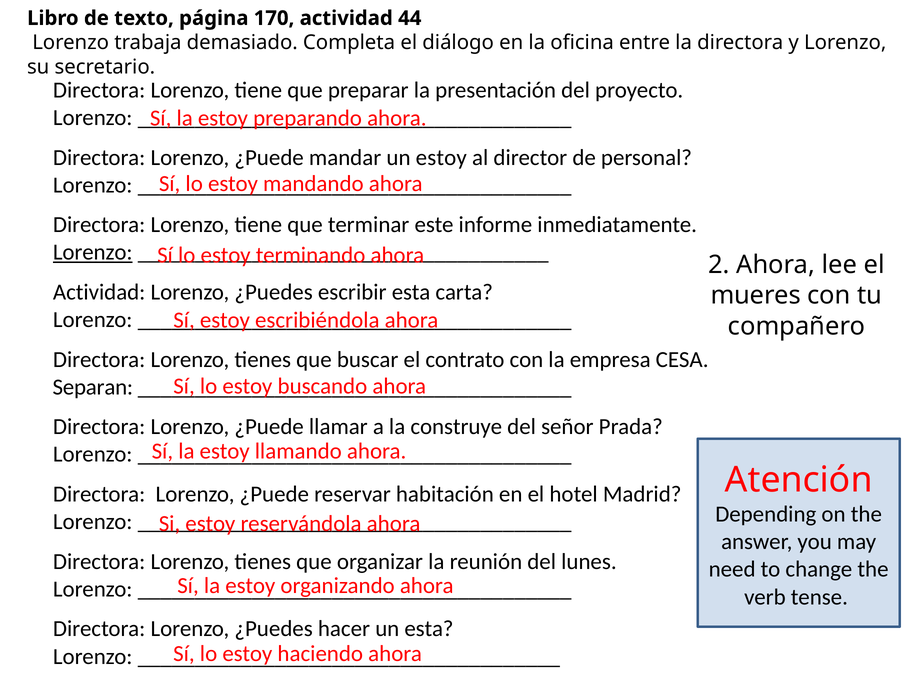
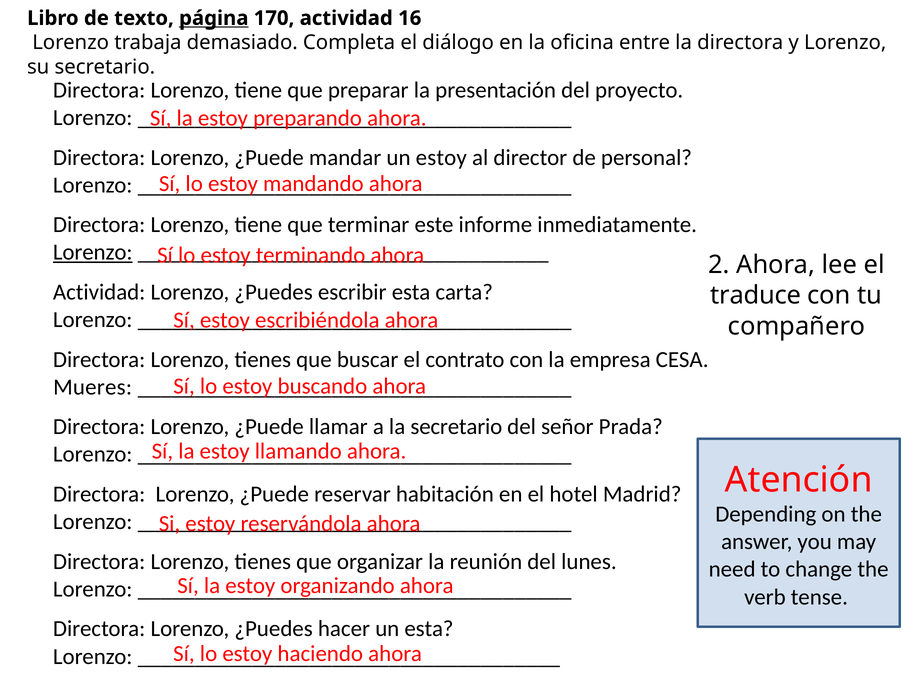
página underline: none -> present
44: 44 -> 16
mueres: mueres -> traduce
Separan: Separan -> Mueres
la construye: construye -> secretario
